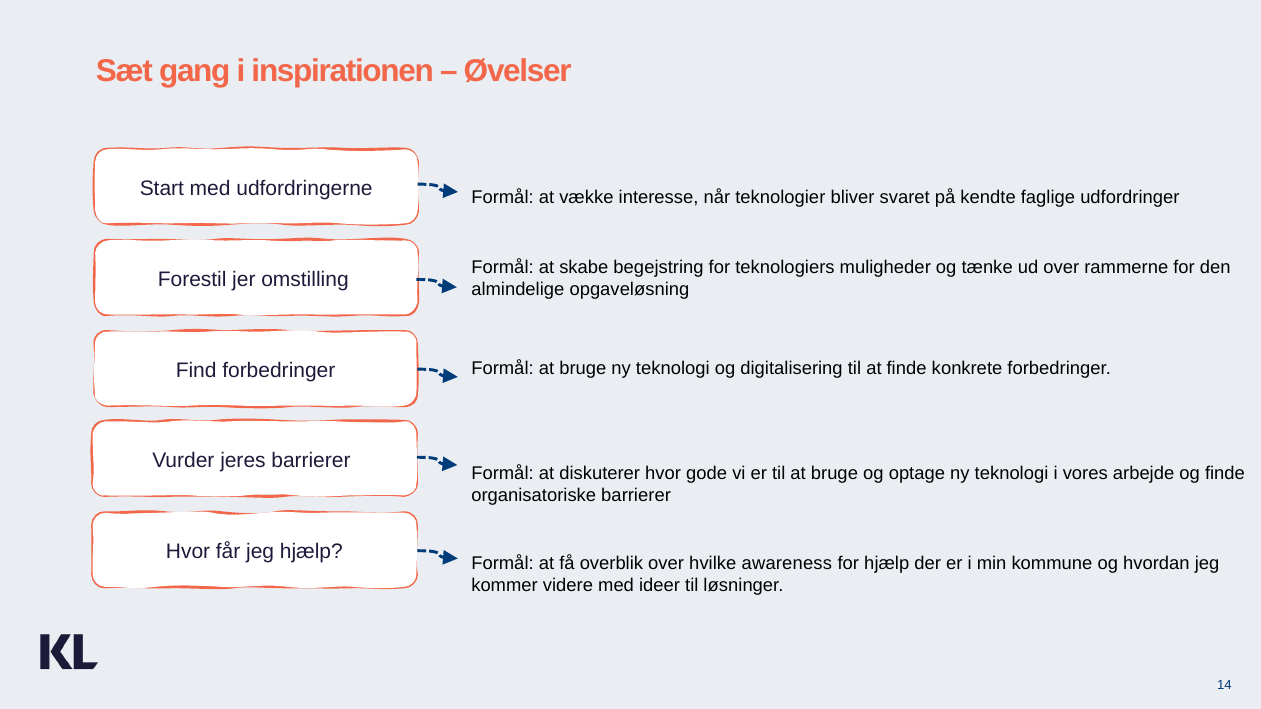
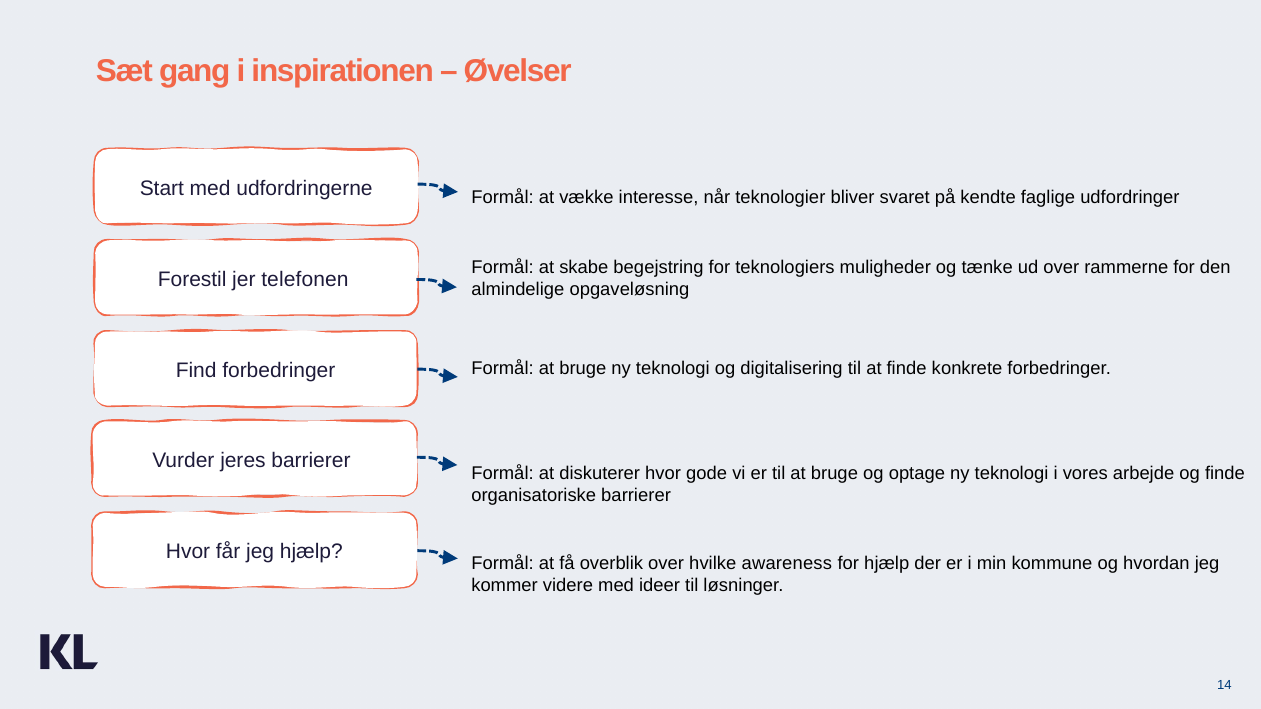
omstilling: omstilling -> telefonen
